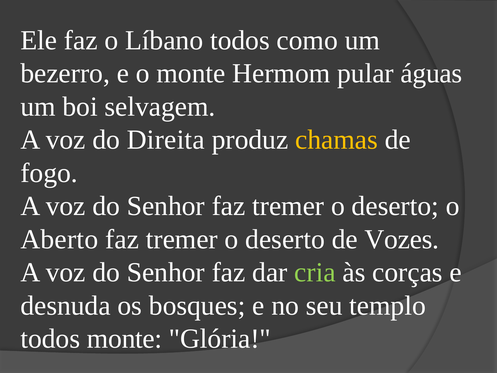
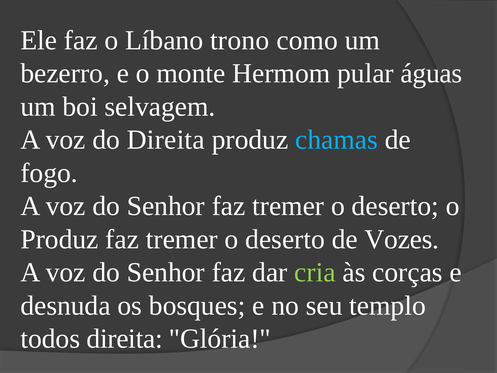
Líbano todos: todos -> trono
chamas colour: yellow -> light blue
Aberto at (59, 239): Aberto -> Produz
todos monte: monte -> direita
